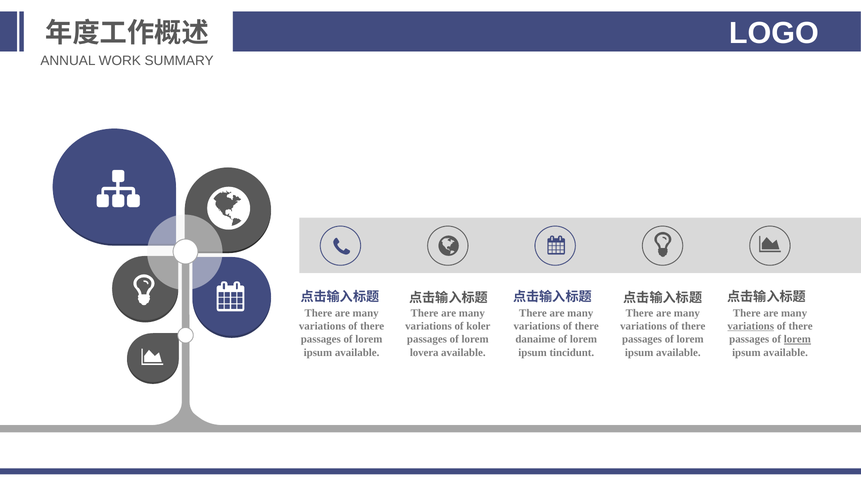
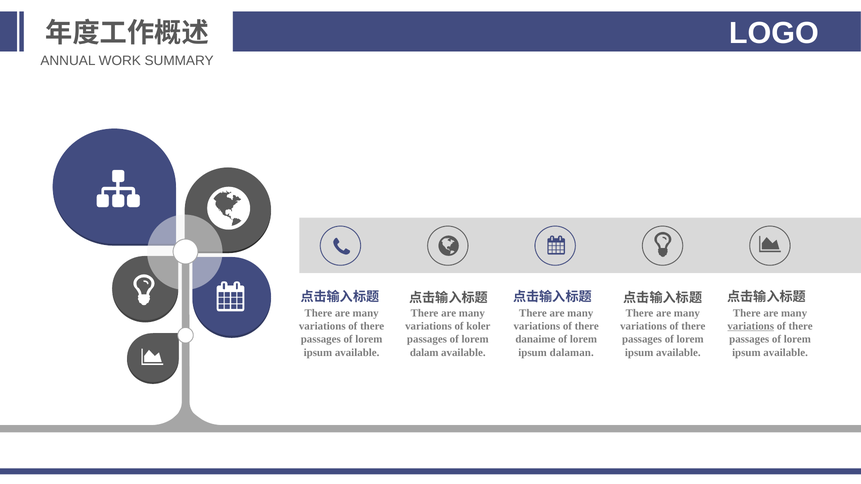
lorem at (797, 340) underline: present -> none
lovera: lovera -> dalam
tincidunt: tincidunt -> dalaman
